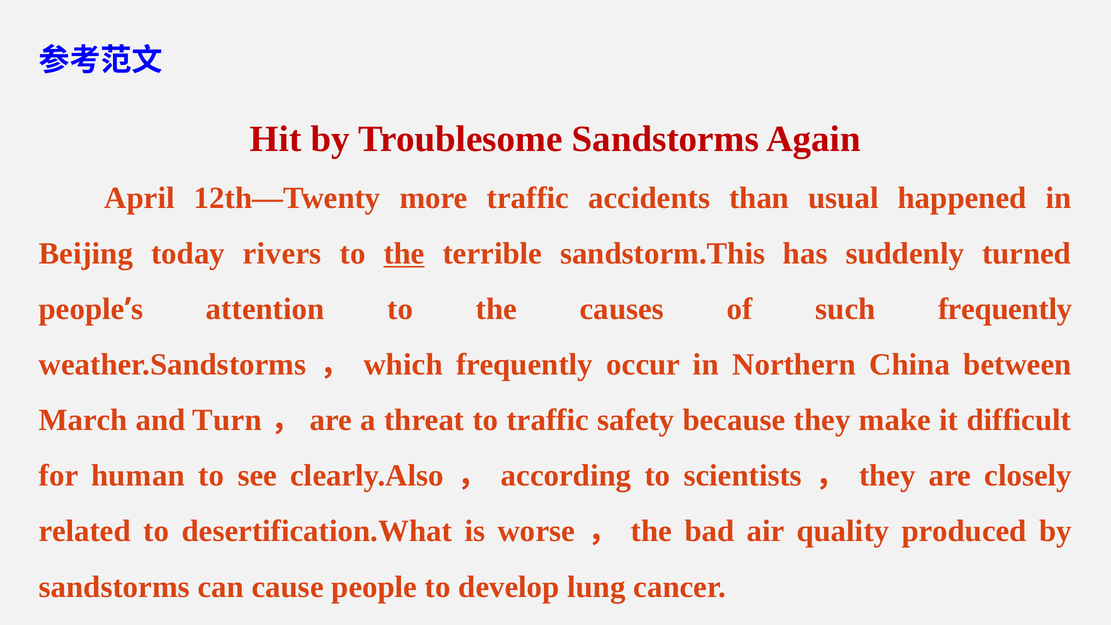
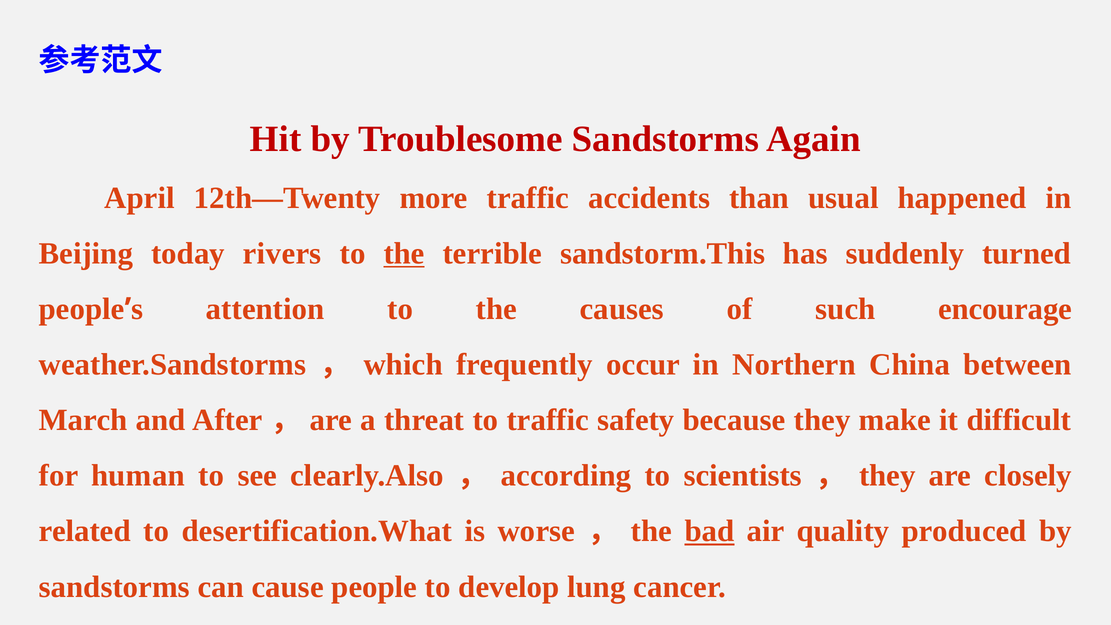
such frequently: frequently -> encourage
Turn: Turn -> After
bad underline: none -> present
